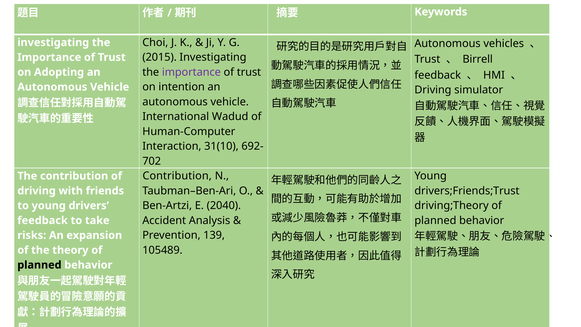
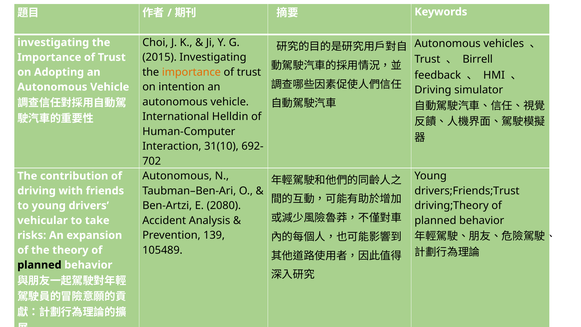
importance at (191, 72) colour: purple -> orange
Wadud: Wadud -> Helldin
Contribution at (177, 176): Contribution -> Autonomous
2040: 2040 -> 2080
feedback at (43, 220): feedback -> vehicular
